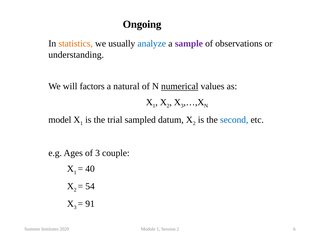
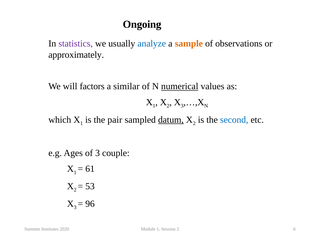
statistics colour: orange -> purple
sample colour: purple -> orange
understanding: understanding -> approximately
natural: natural -> similar
model: model -> which
trial: trial -> pair
datum underline: none -> present
40: 40 -> 61
54: 54 -> 53
91: 91 -> 96
